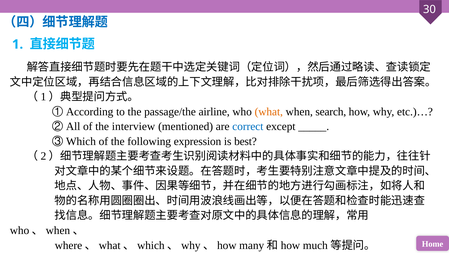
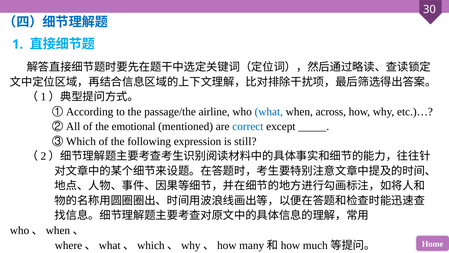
what colour: orange -> blue
search: search -> across
interview: interview -> emotional
best: best -> still
